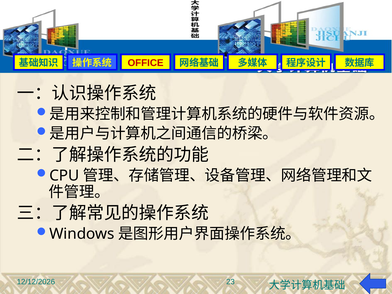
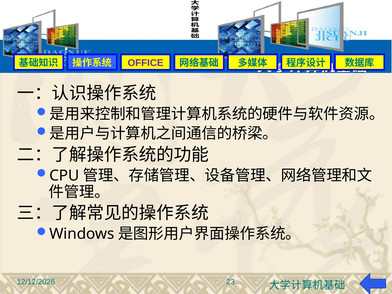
OFFICE colour: red -> purple
